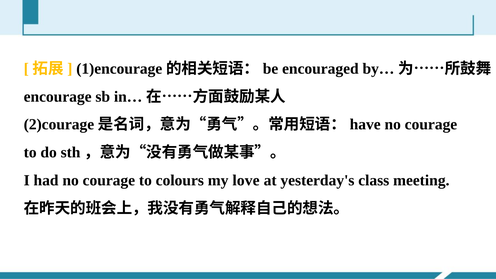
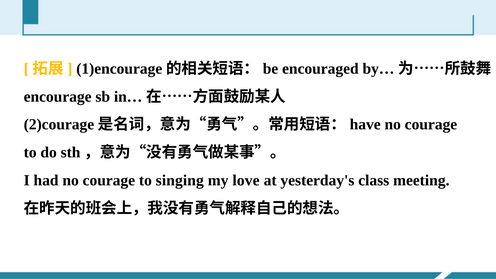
colours: colours -> singing
